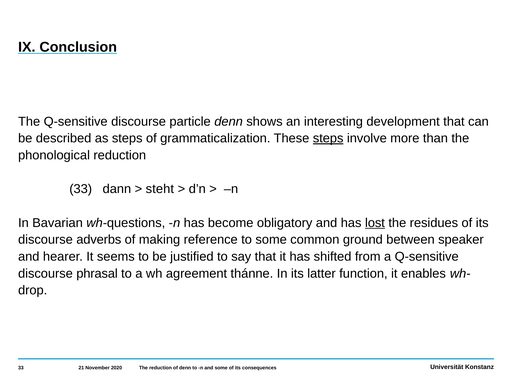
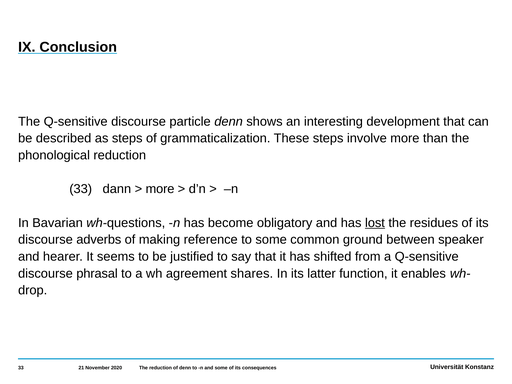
steps at (328, 138) underline: present -> none
steht at (160, 189): steht -> more
thánne: thánne -> shares
